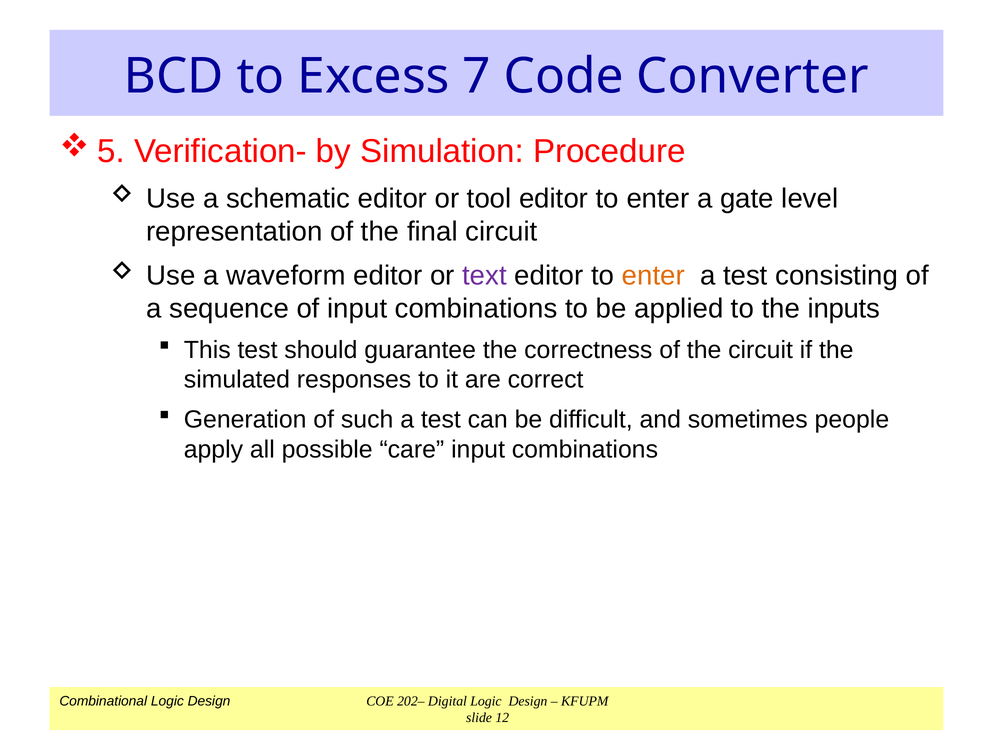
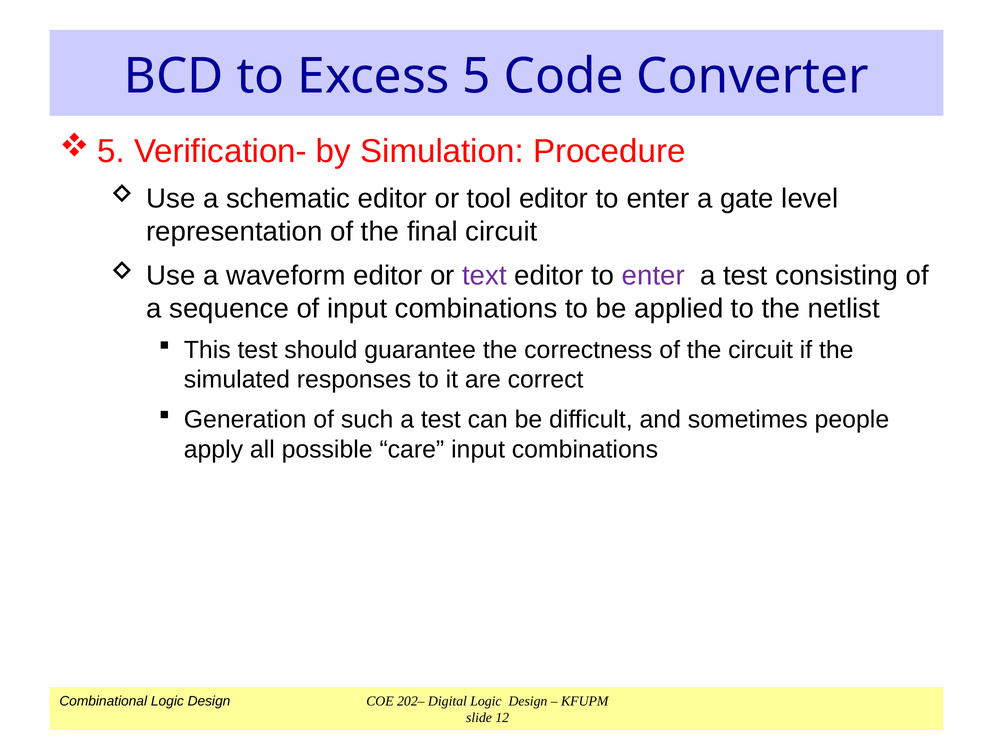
7: 7 -> 5
enter at (653, 276) colour: orange -> purple
inputs: inputs -> netlist
